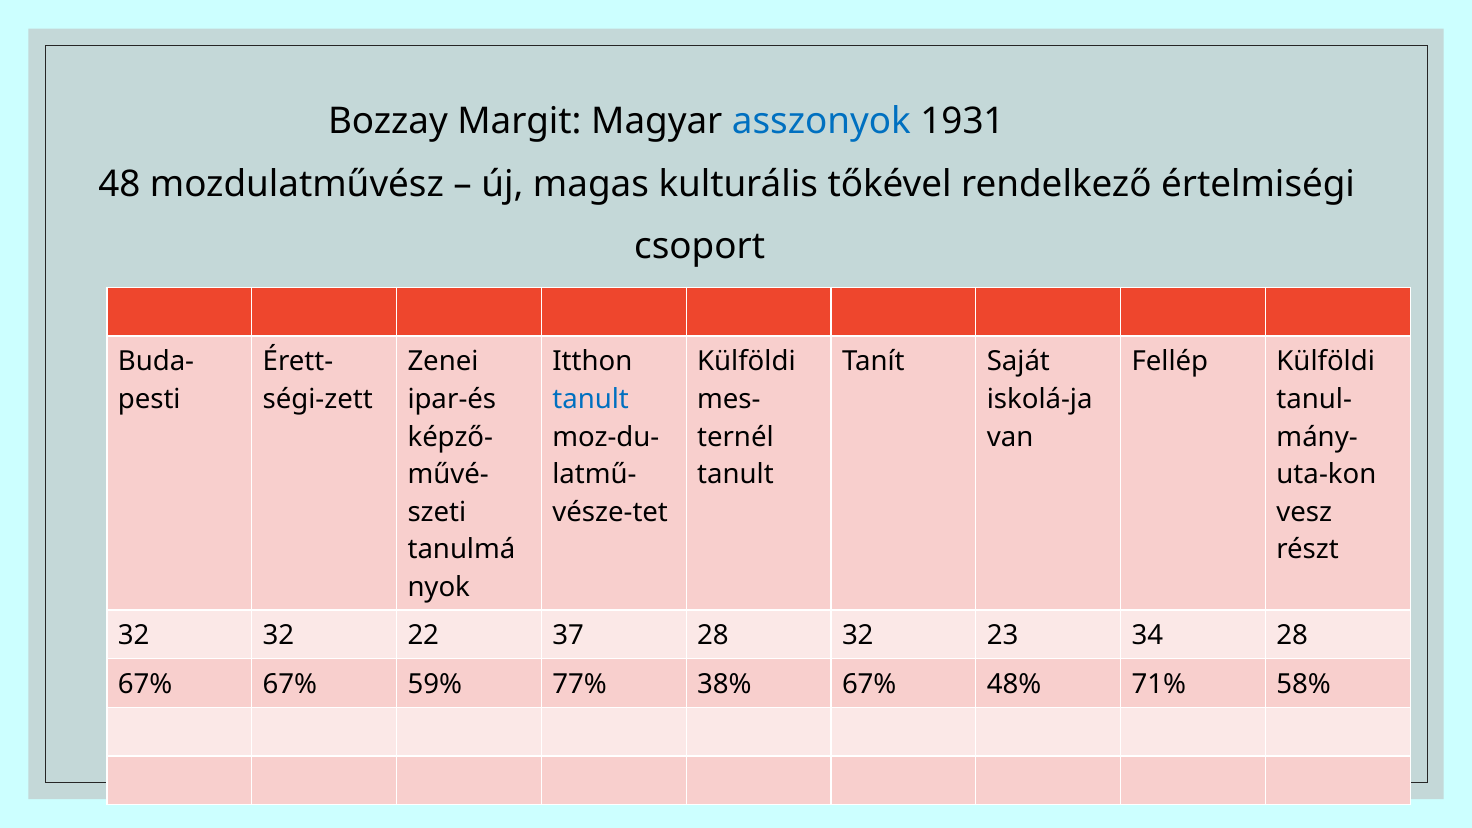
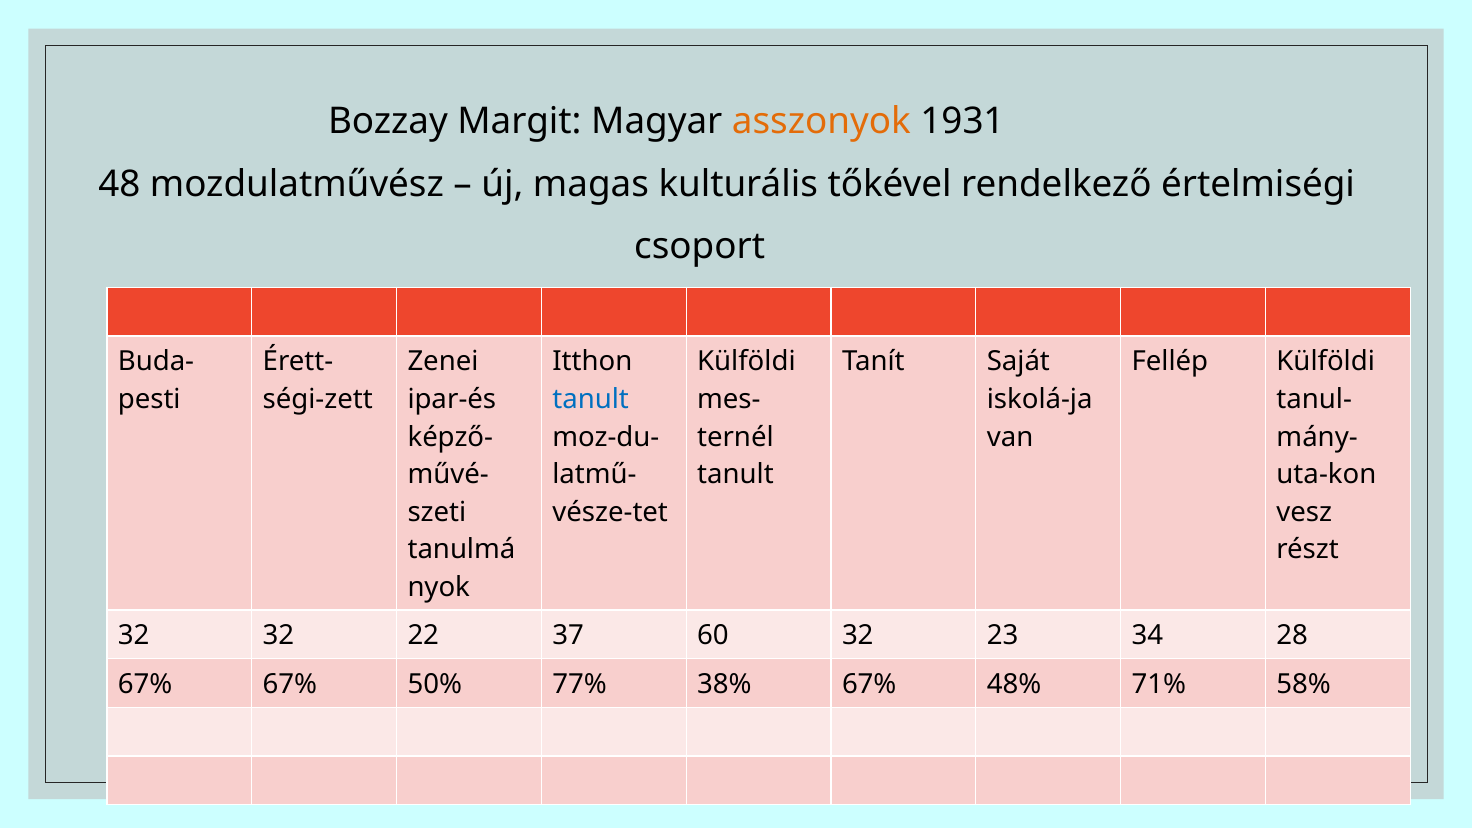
asszonyok colour: blue -> orange
37 28: 28 -> 60
59%: 59% -> 50%
